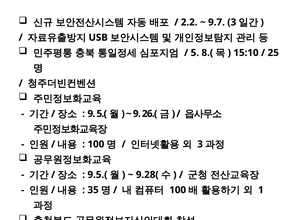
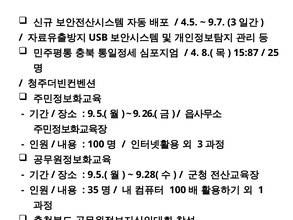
2.2: 2.2 -> 4.5
5: 5 -> 4
15:10: 15:10 -> 15:87
